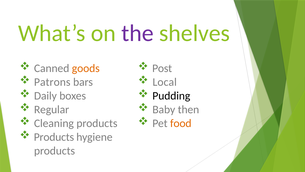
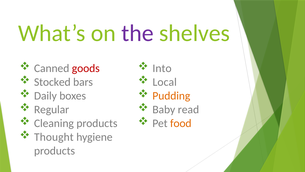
goods colour: orange -> red
Post: Post -> Into
Patrons: Patrons -> Stocked
Pudding colour: black -> orange
then: then -> read
Products at (54, 137): Products -> Thought
